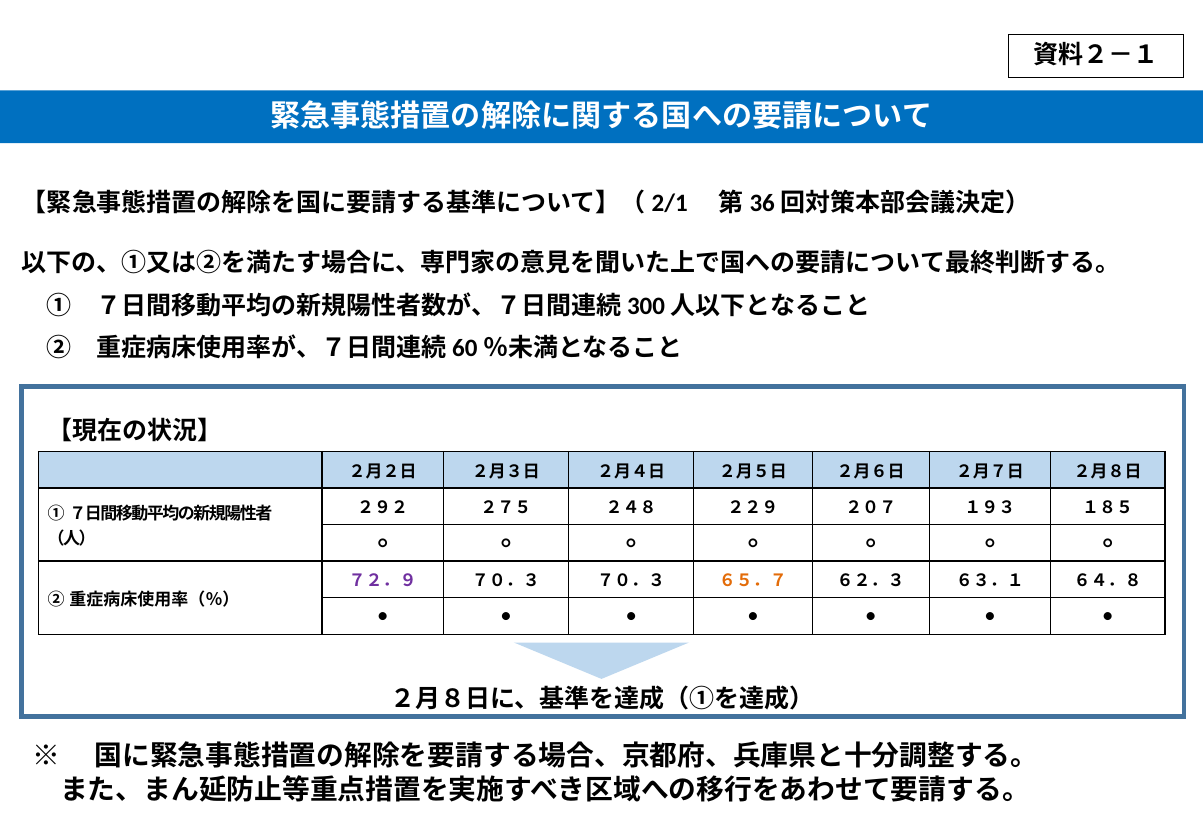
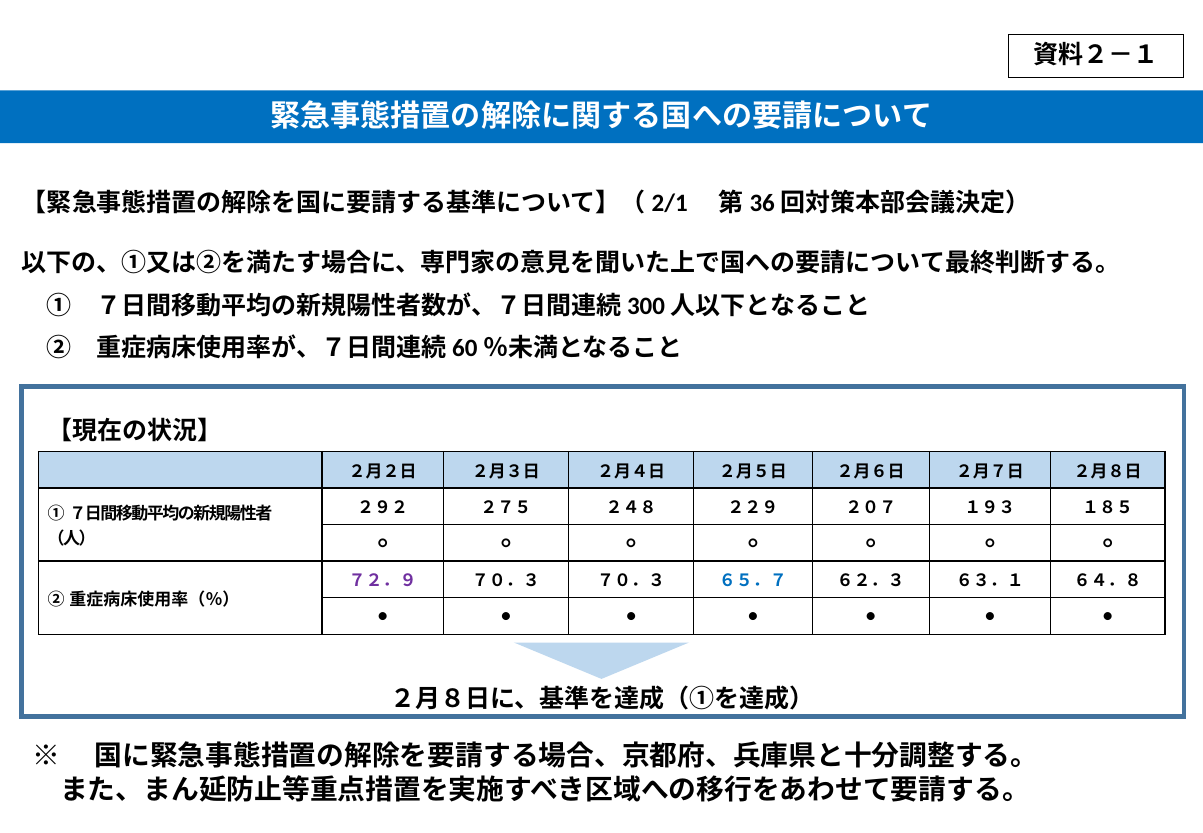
６５．７ colour: orange -> blue
